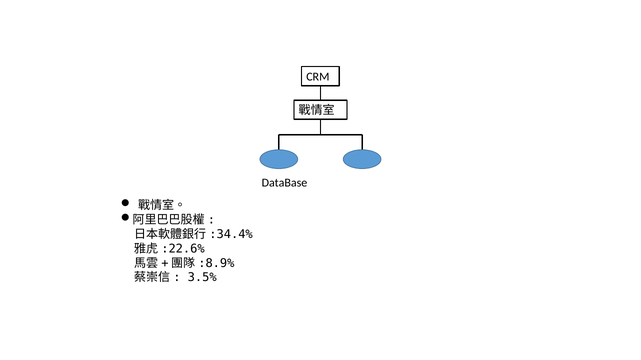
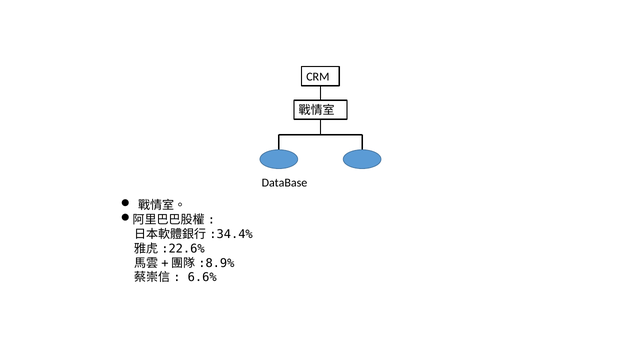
3.5%: 3.5% -> 6.6%
